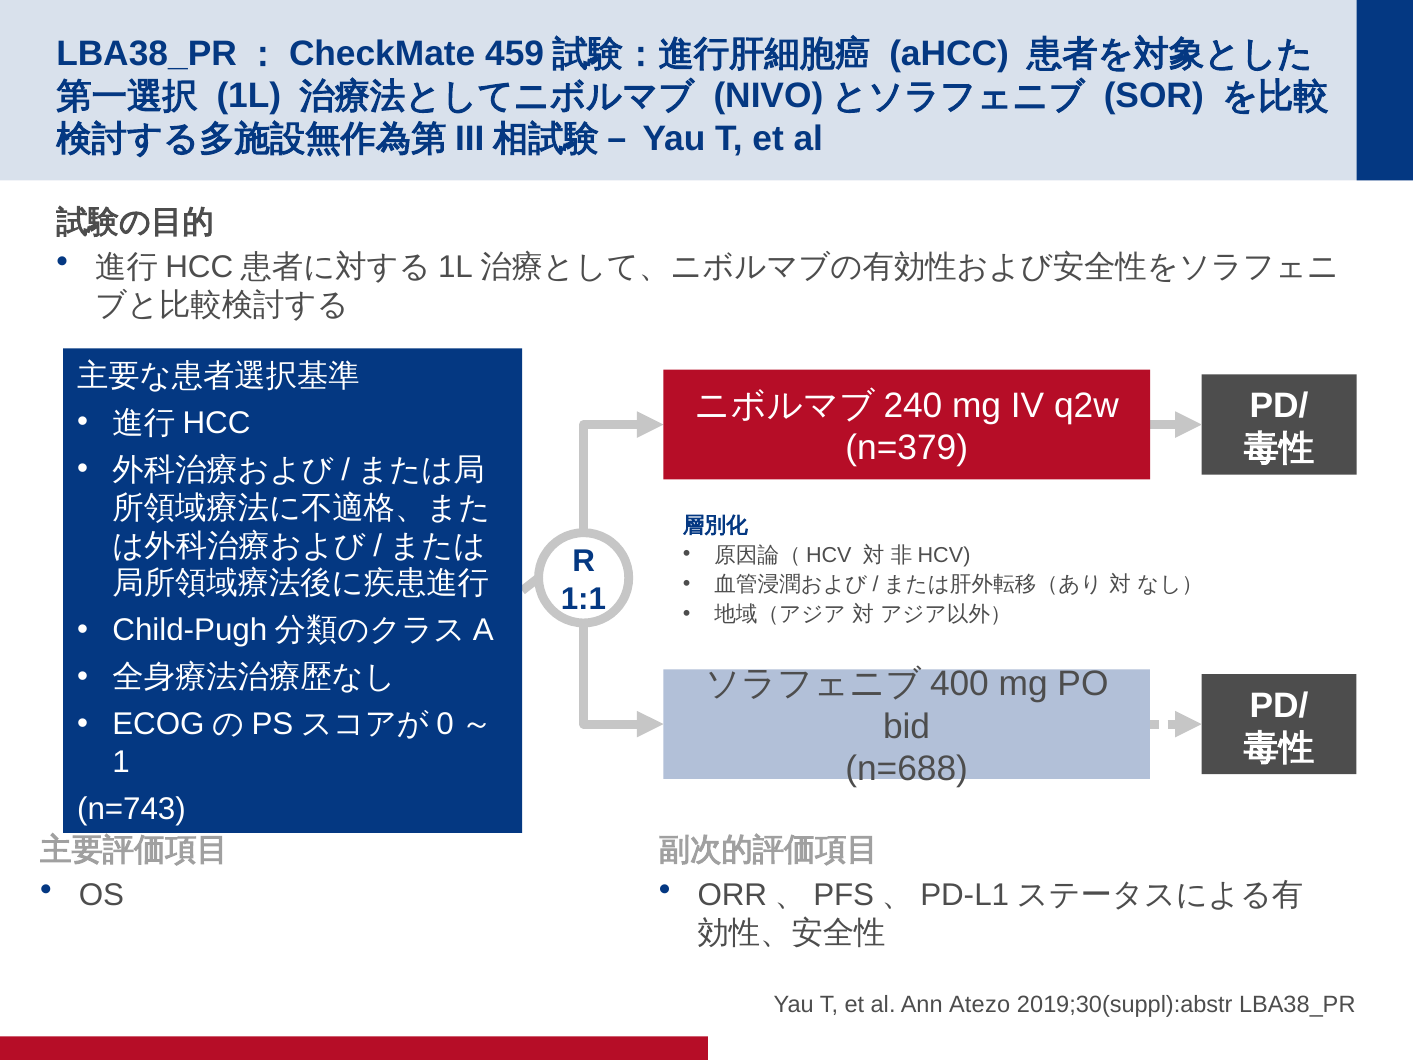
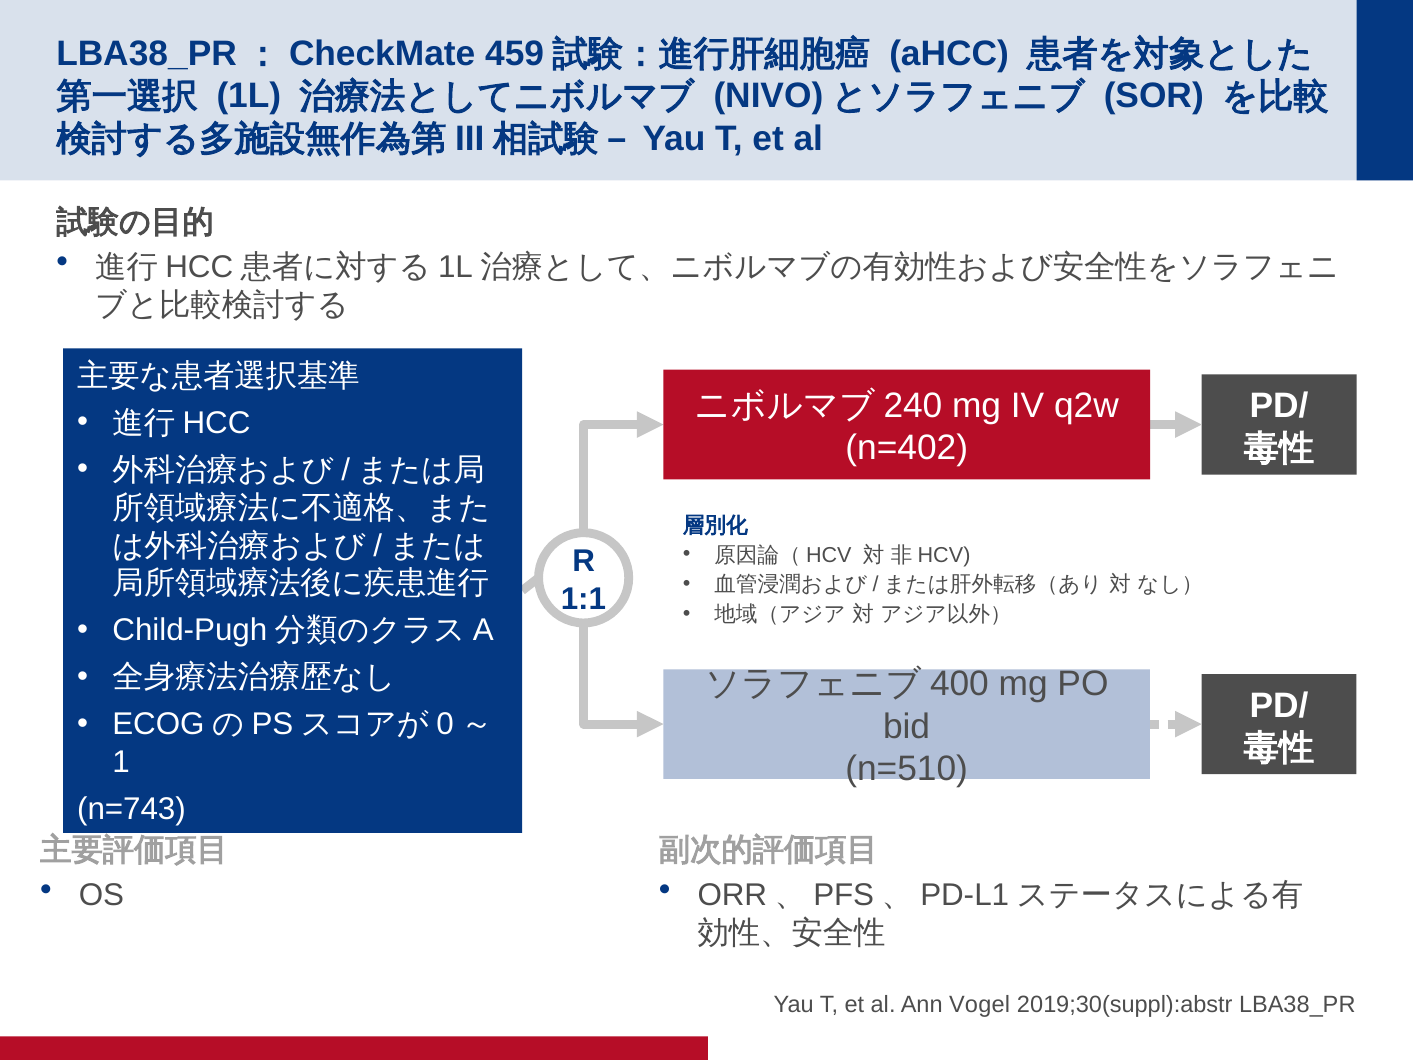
n=379: n=379 -> n=402
n=688: n=688 -> n=510
Atezo: Atezo -> Vogel
